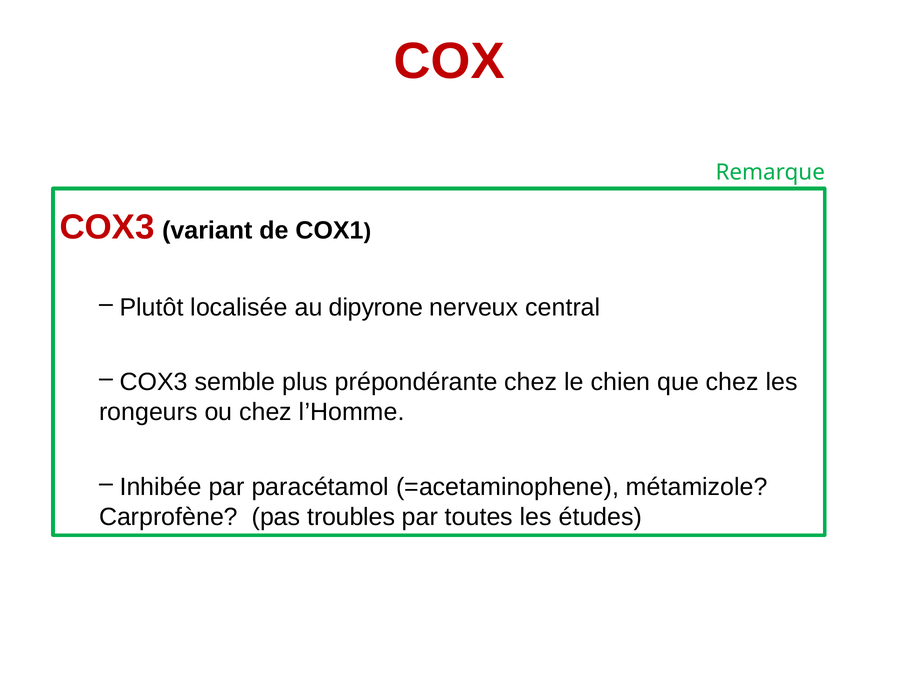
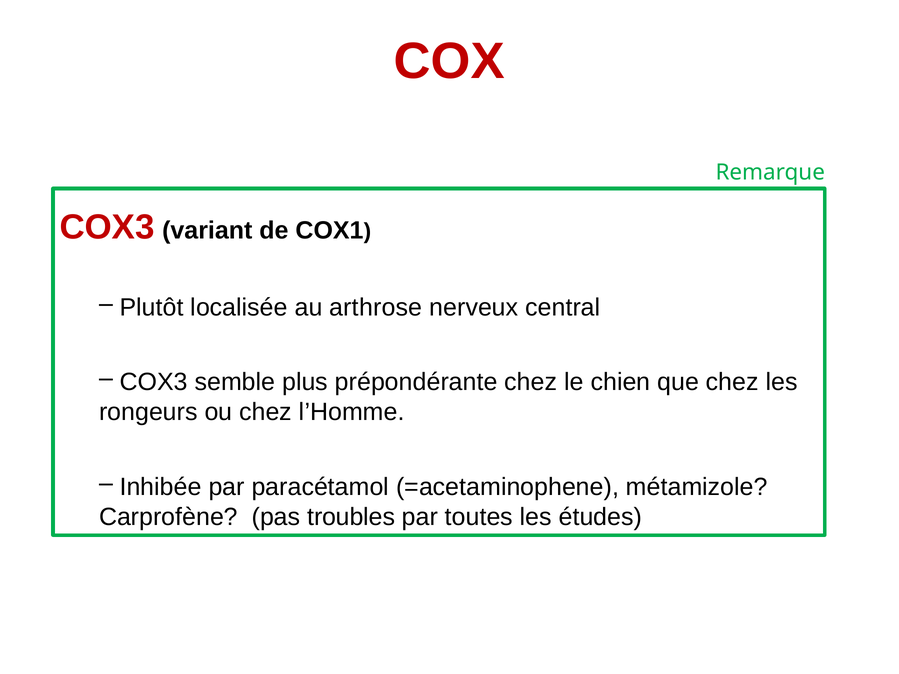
dipyrone: dipyrone -> arthrose
